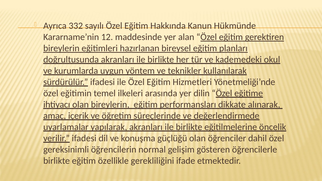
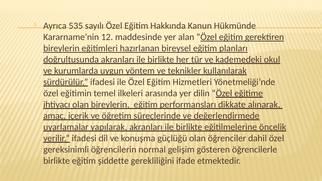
332: 332 -> 535
özellikle: özellikle -> şiddette
